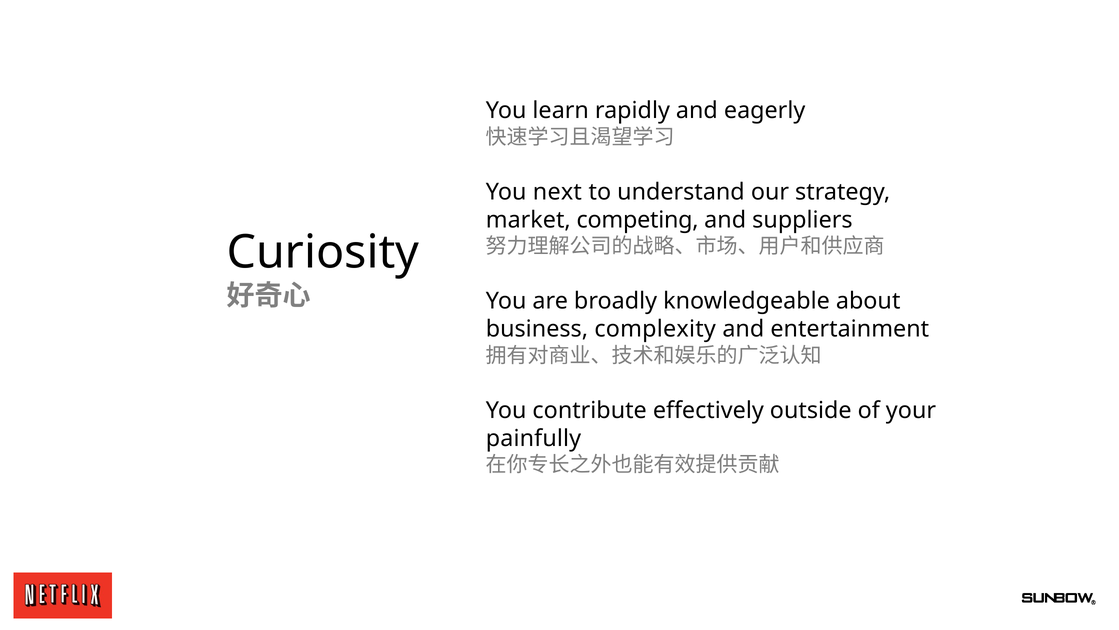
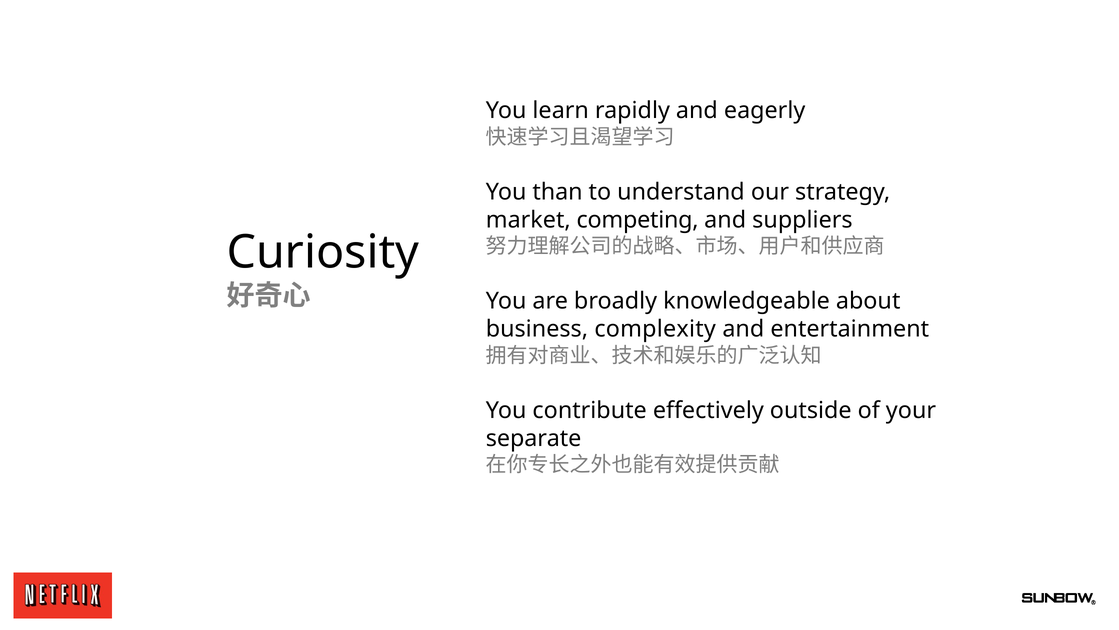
next: next -> than
painfully: painfully -> separate
